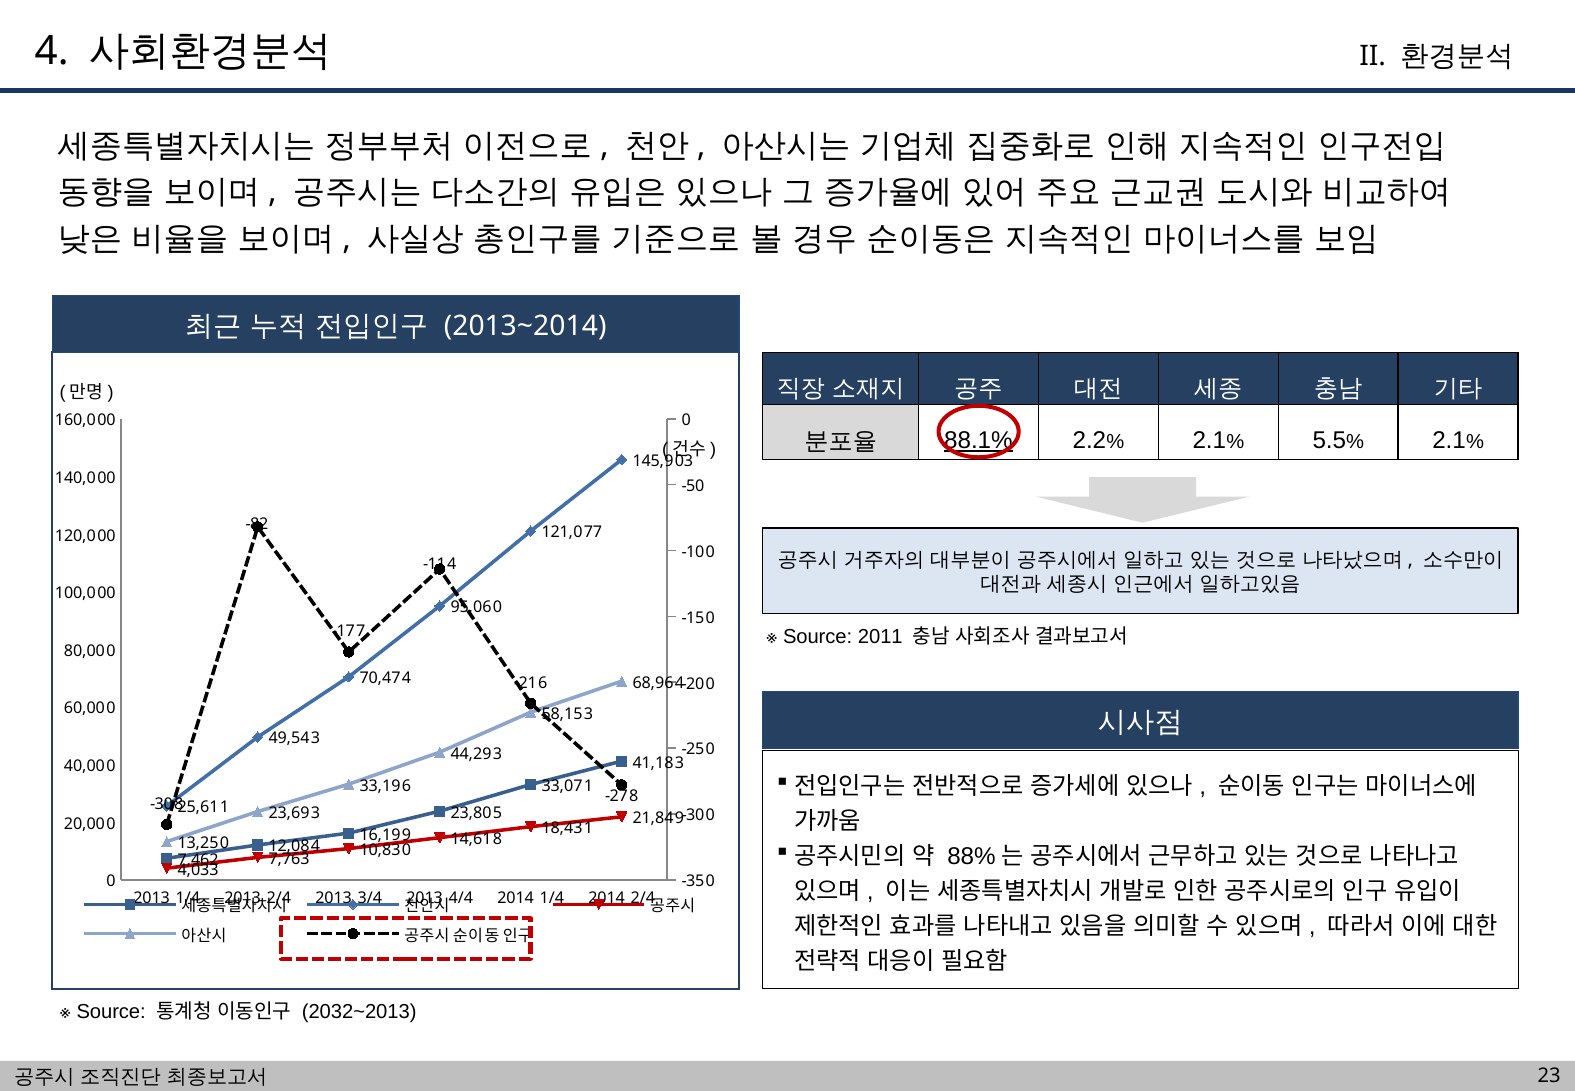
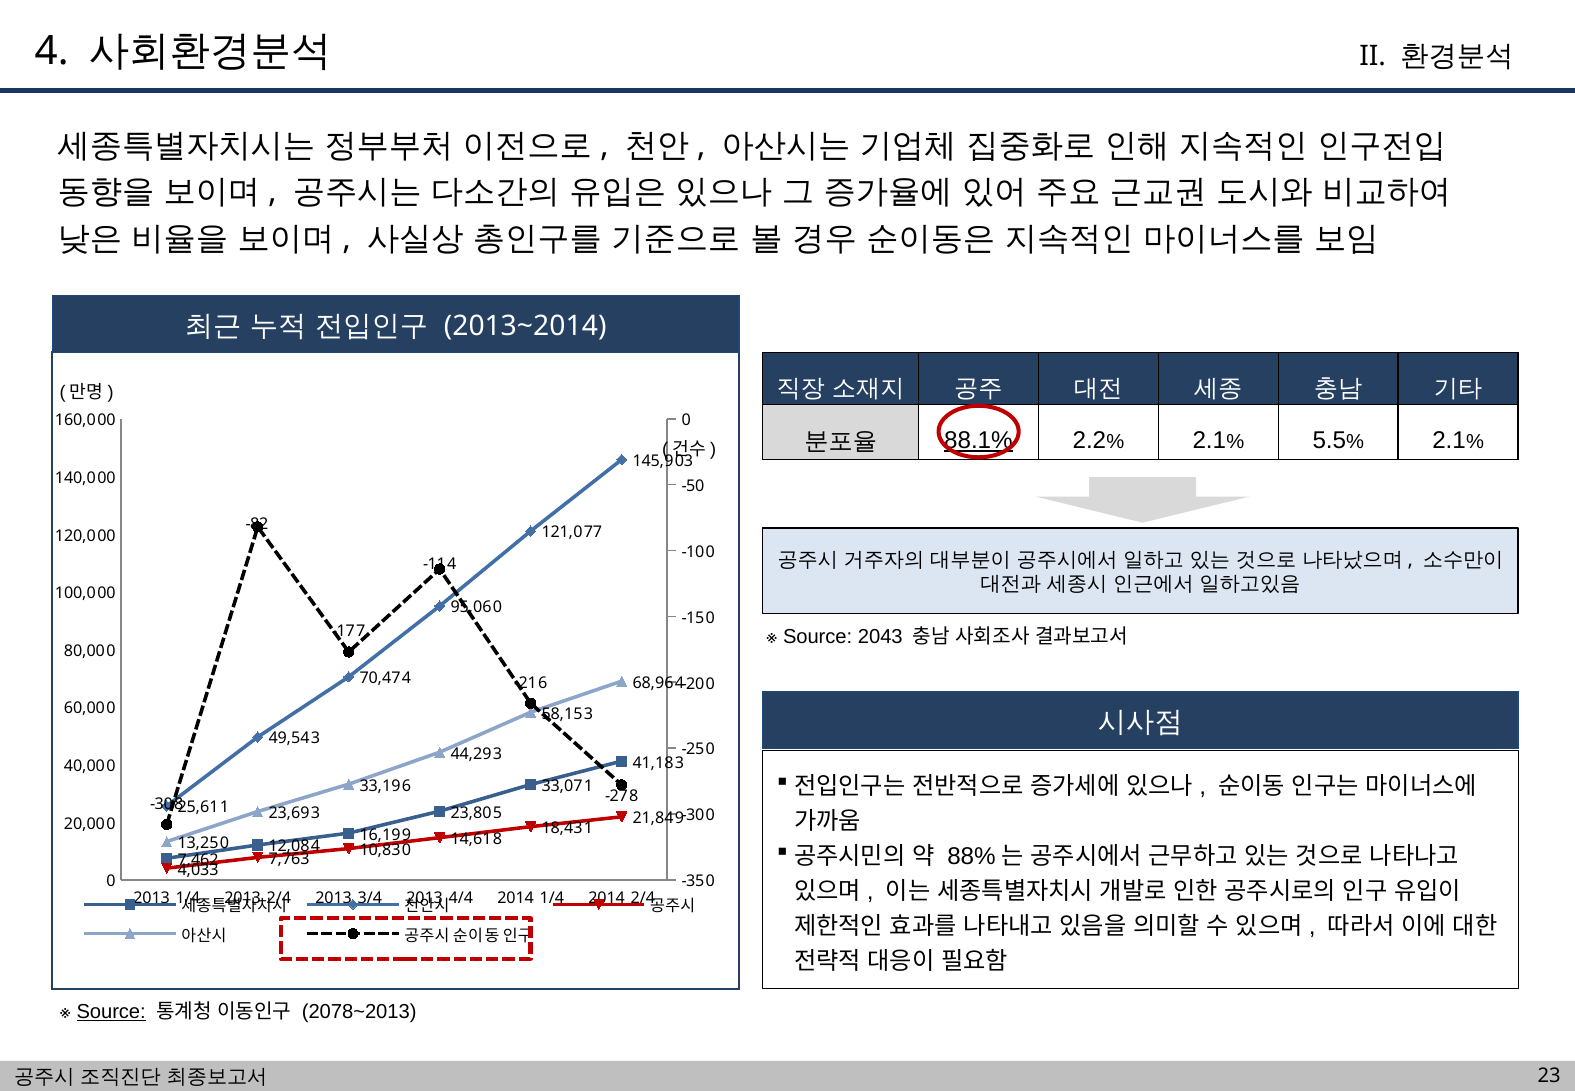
2011: 2011 -> 2043
Source at (111, 1011) underline: none -> present
2032~2013: 2032~2013 -> 2078~2013
